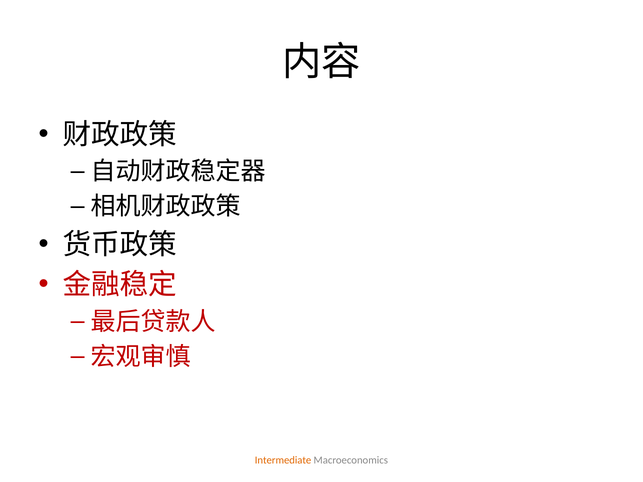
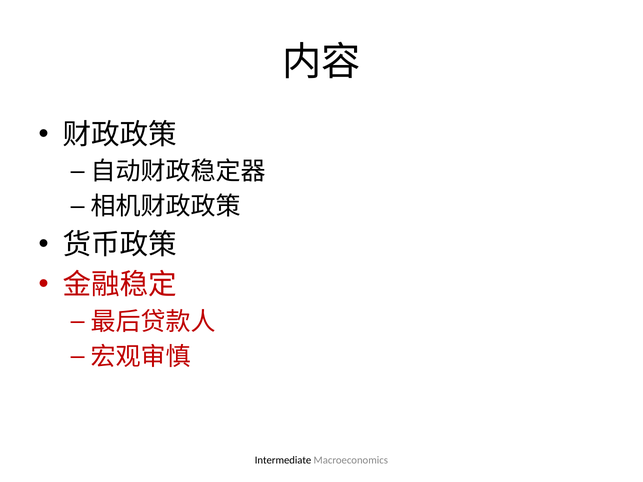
Intermediate colour: orange -> black
